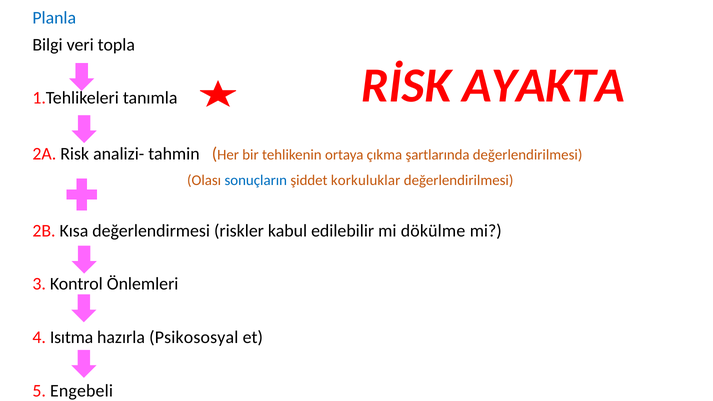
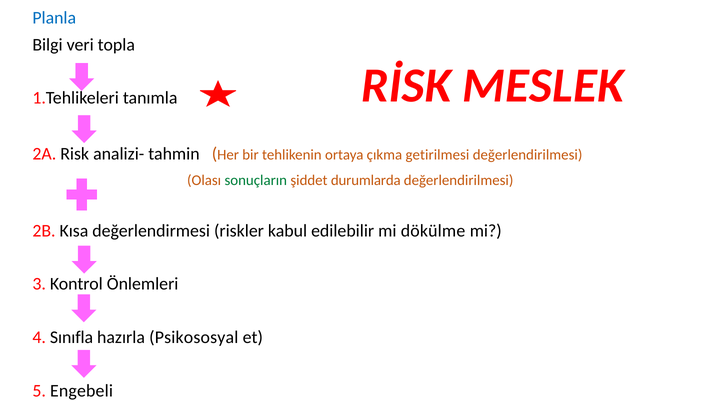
AYAKTA: AYAKTA -> MESLEK
şartlarında: şartlarında -> getirilmesi
sonuçların colour: blue -> green
korkuluklar: korkuluklar -> durumlarda
Isıtma: Isıtma -> Sınıfla
